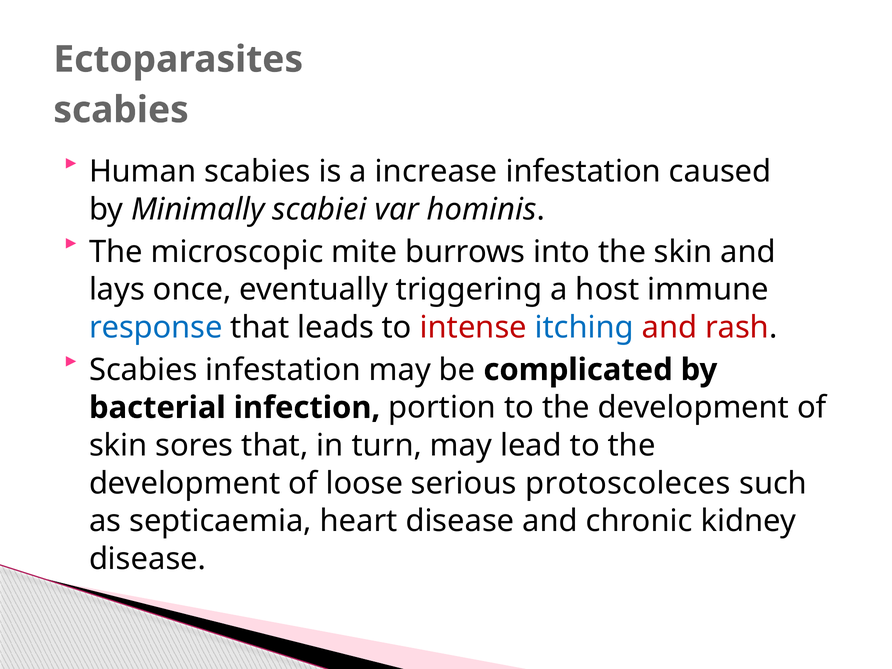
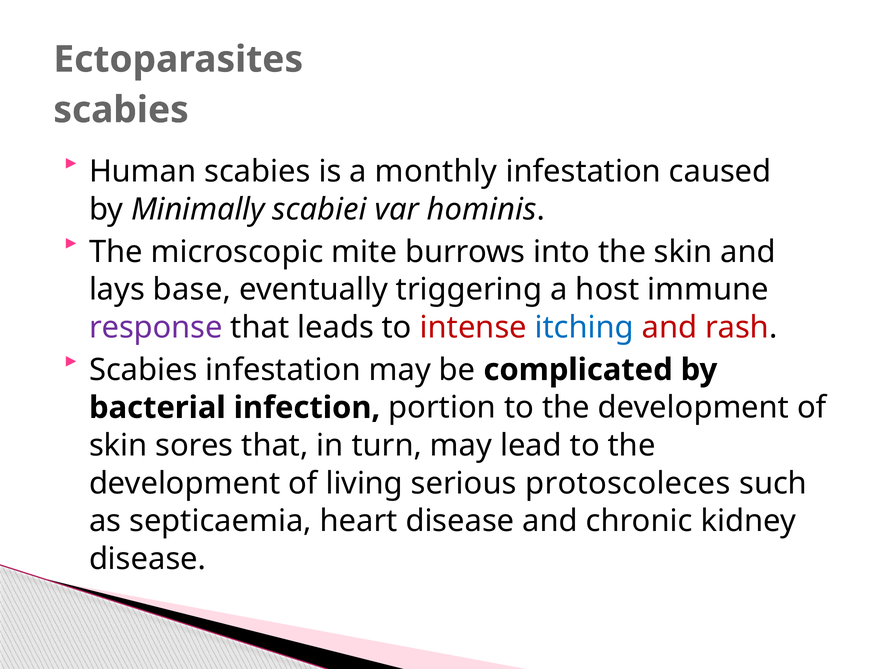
increase: increase -> monthly
once: once -> base
response colour: blue -> purple
loose: loose -> living
